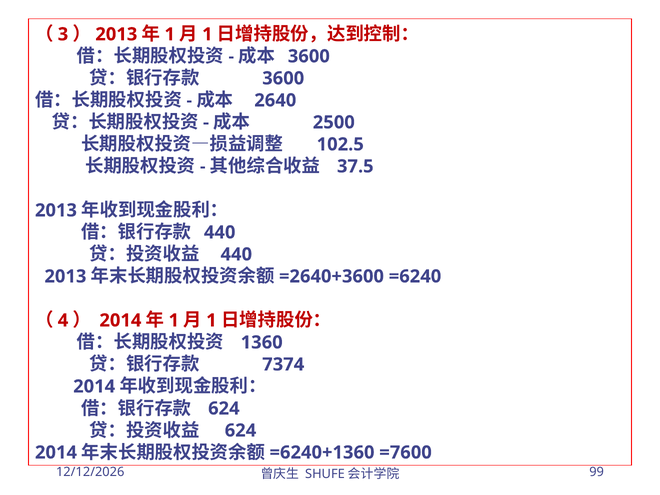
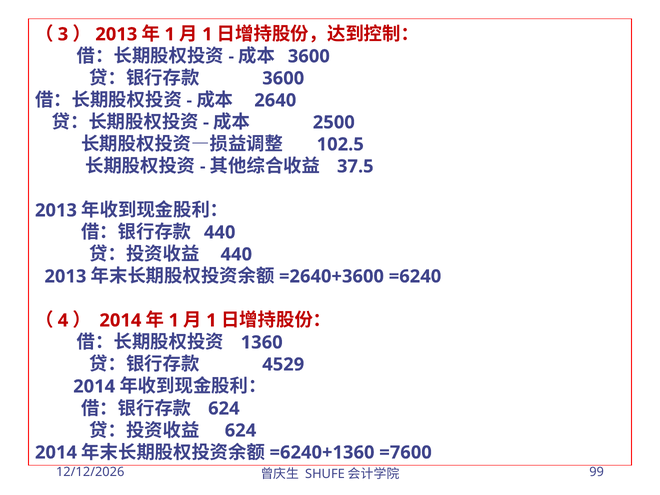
7374: 7374 -> 4529
